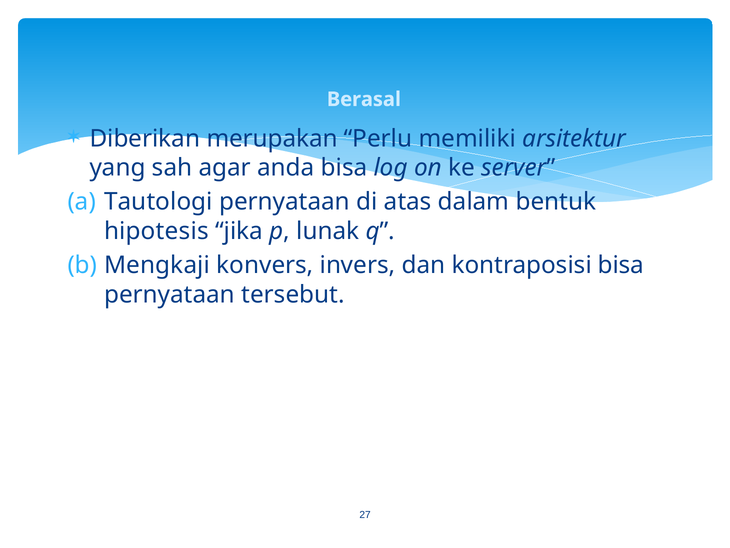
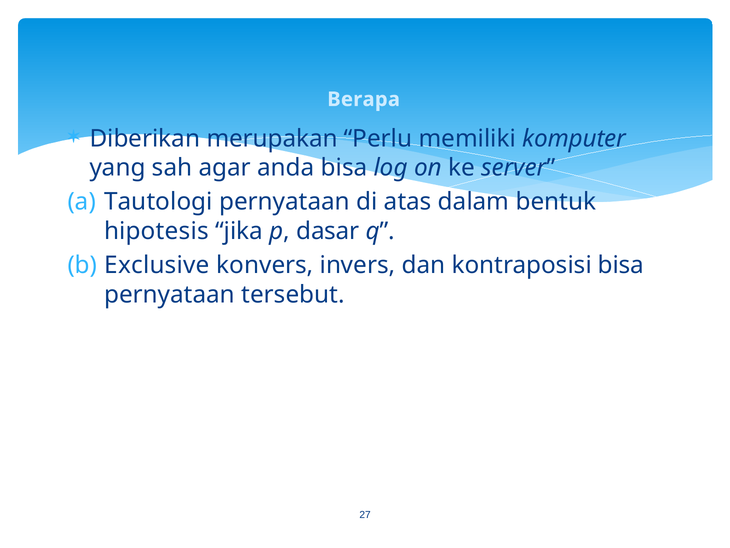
Berasal: Berasal -> Berapa
arsitektur: arsitektur -> komputer
lunak: lunak -> dasar
Mengkaji: Mengkaji -> Exclusive
